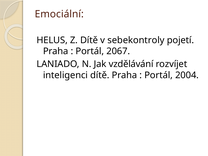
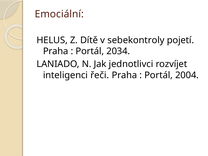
2067: 2067 -> 2034
vzdělávání: vzdělávání -> jednotlivci
inteligenci dítě: dítě -> řeči
